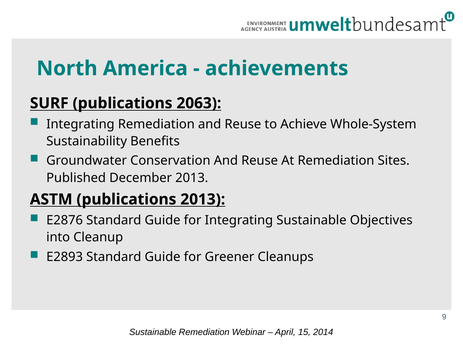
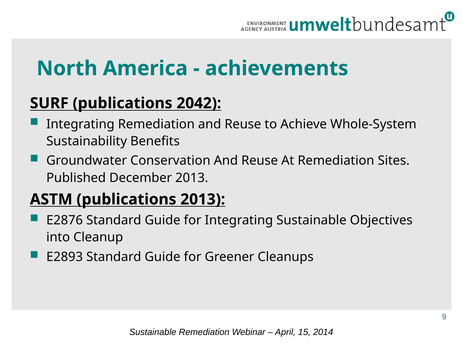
2063: 2063 -> 2042
